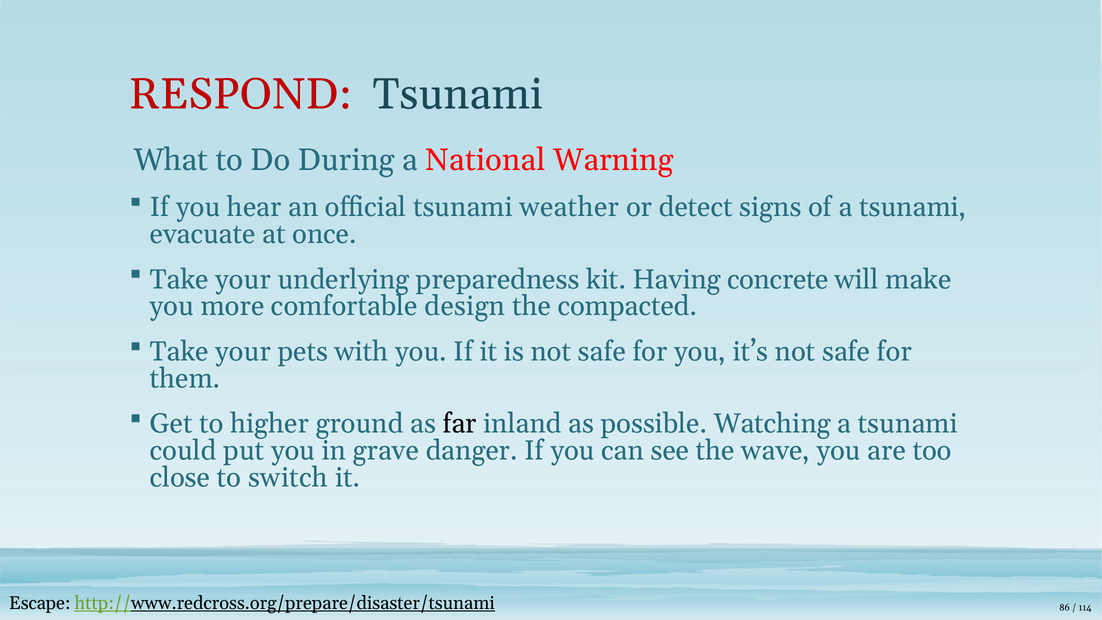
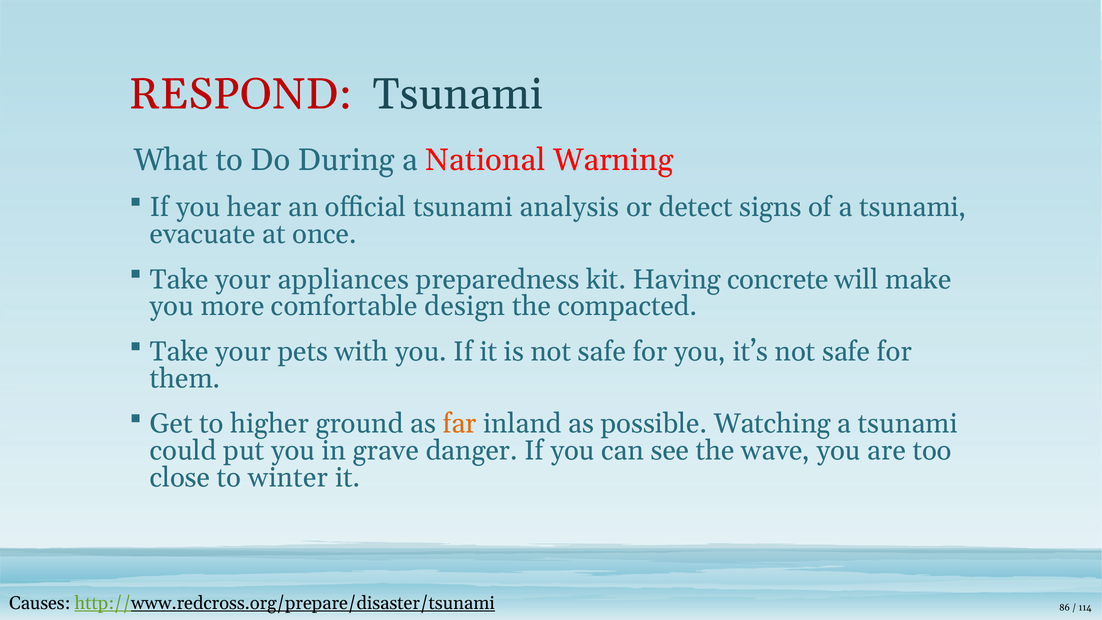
weather: weather -> analysis
underlying: underlying -> appliances
far colour: black -> orange
switch: switch -> winter
Escape: Escape -> Causes
